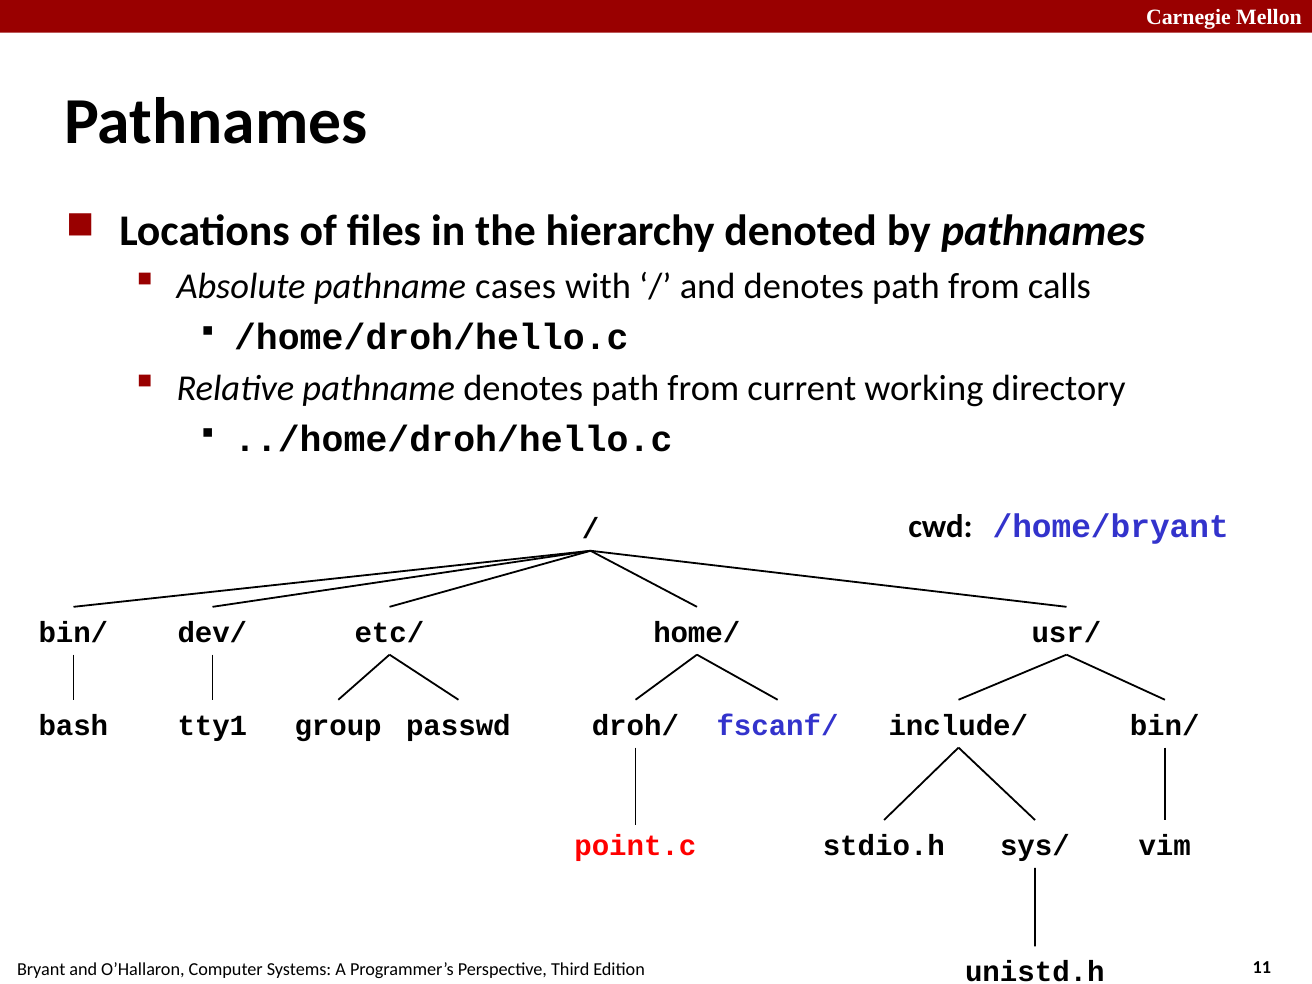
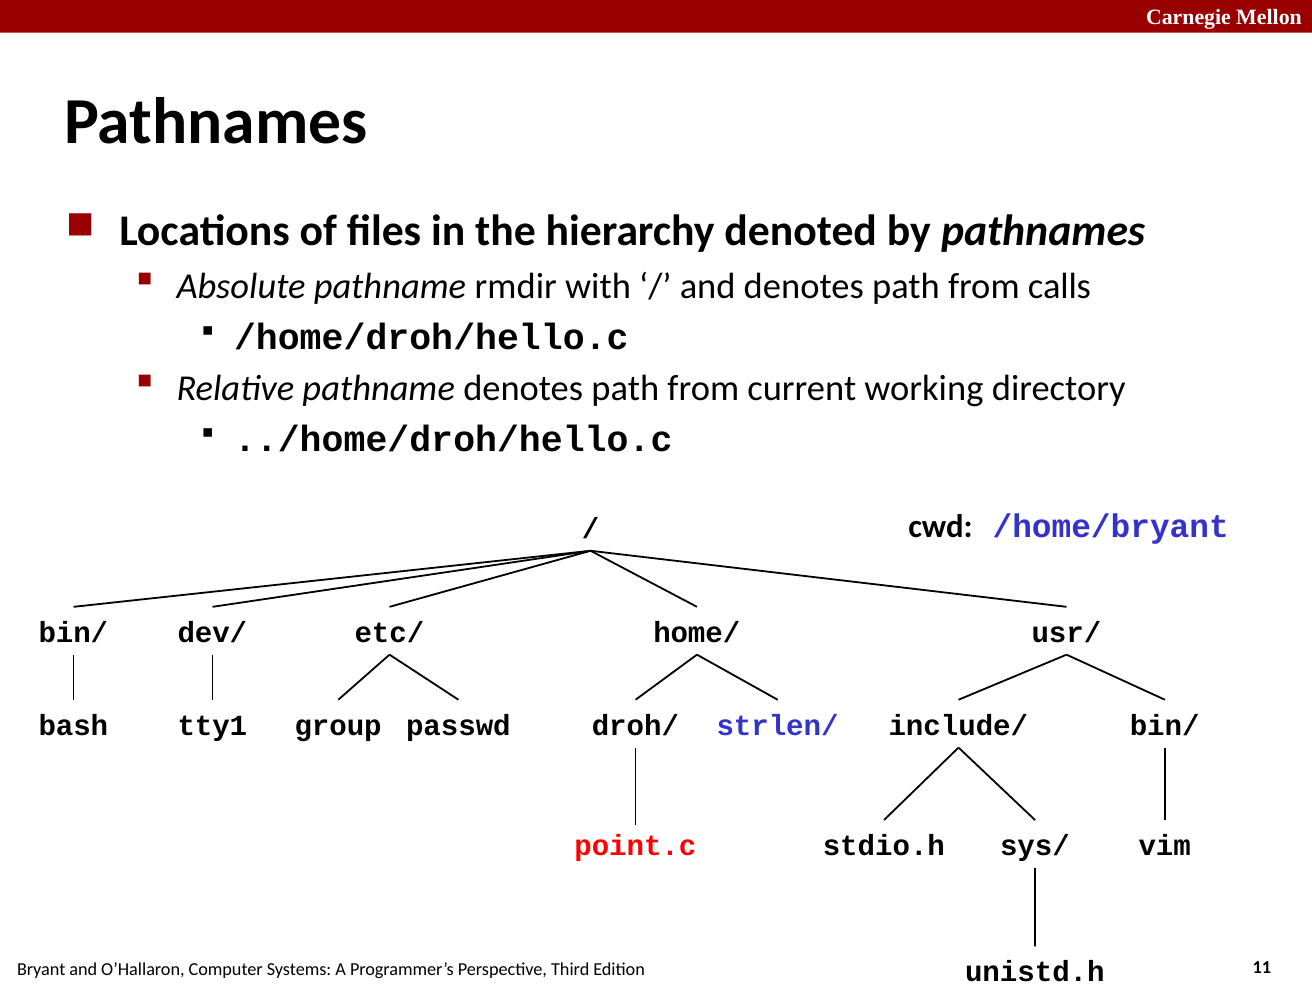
cases: cases -> rmdir
fscanf/: fscanf/ -> strlen/
